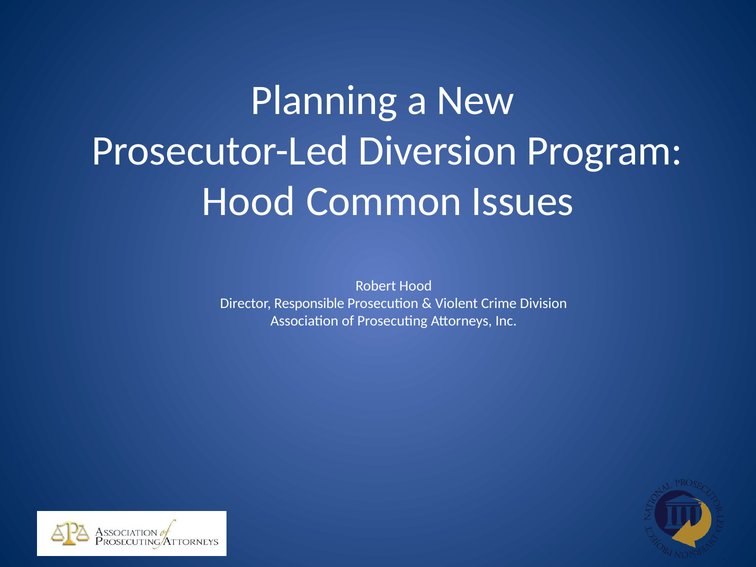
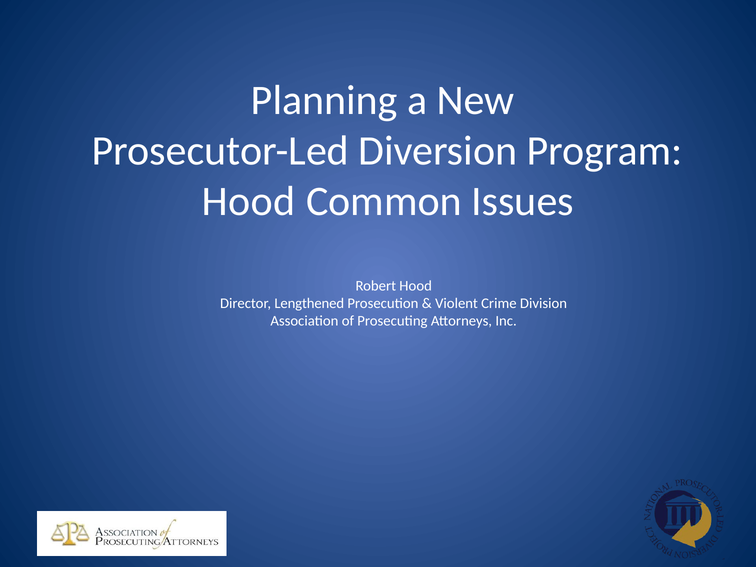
Responsible: Responsible -> Lengthened
